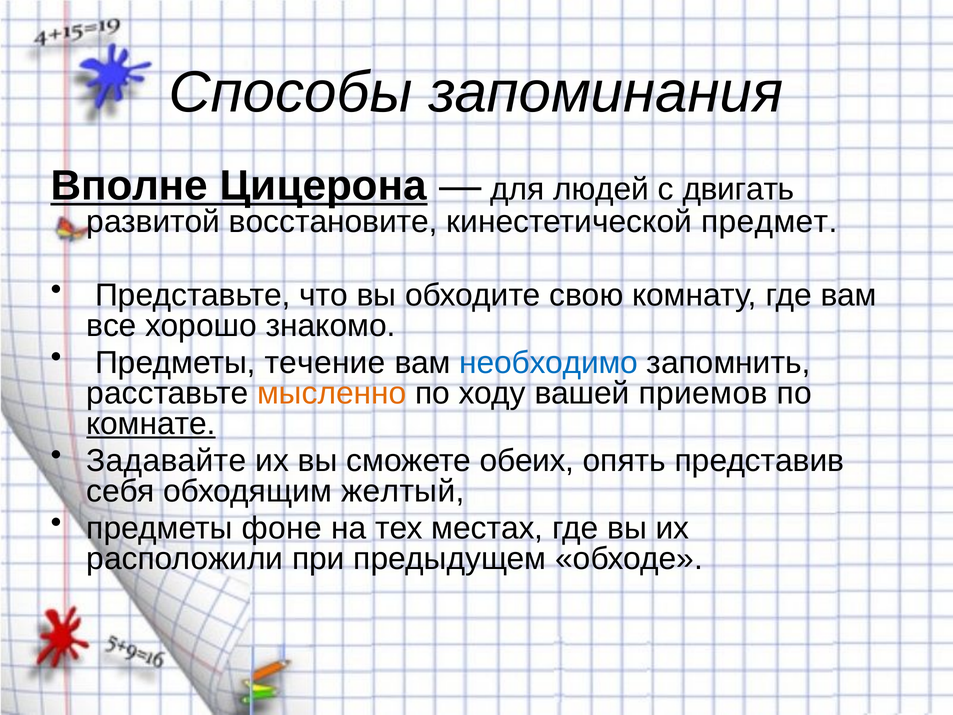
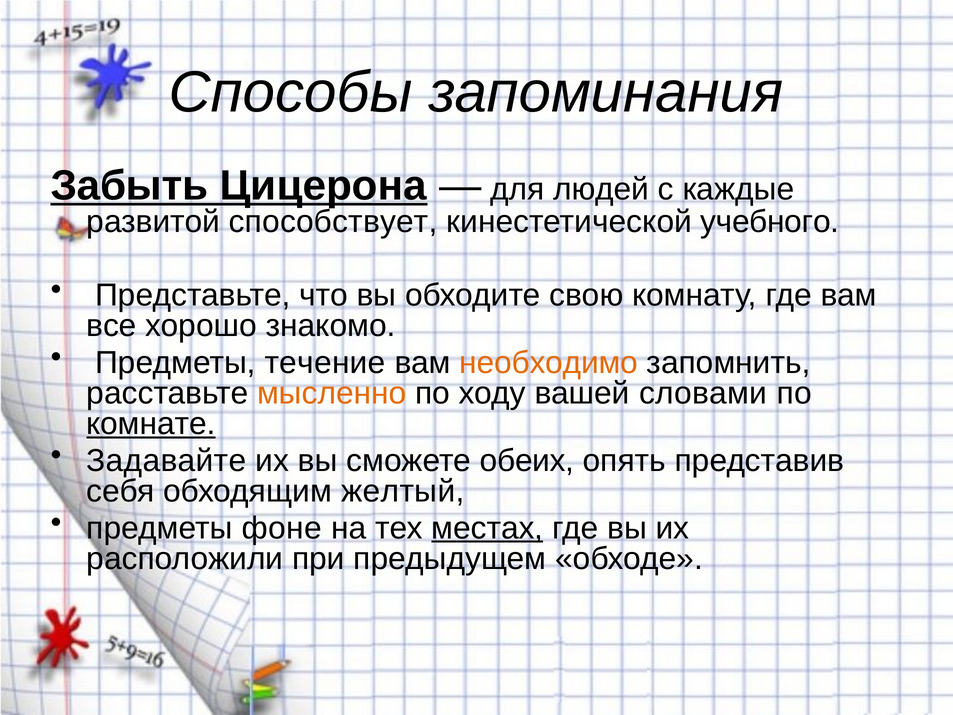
Вполне: Вполне -> Забыть
двигать: двигать -> каждые
восстановите: восстановите -> способствует
предмет: предмет -> учебного
необходимо colour: blue -> orange
приемов: приемов -> словами
местах underline: none -> present
